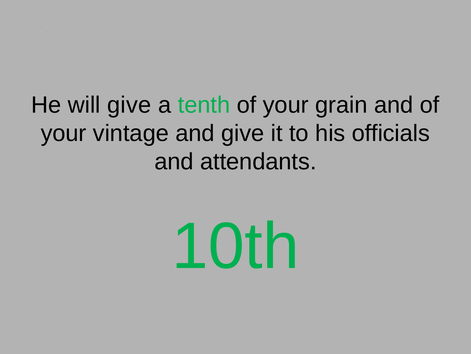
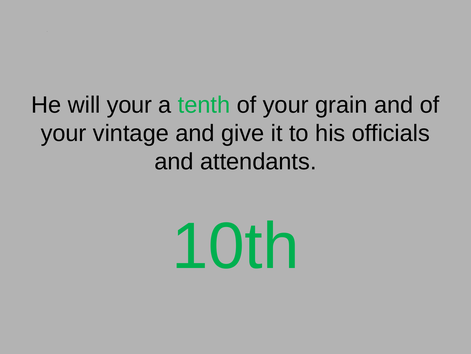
will give: give -> your
